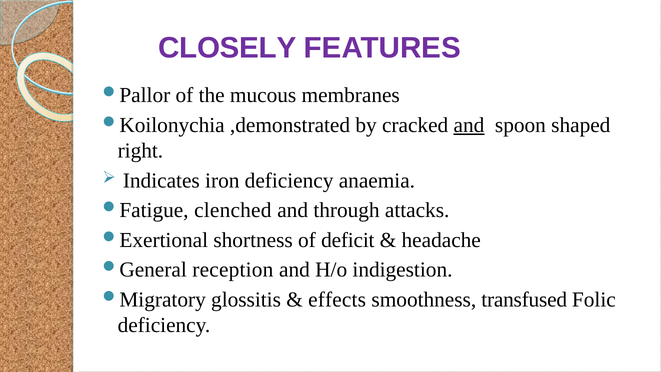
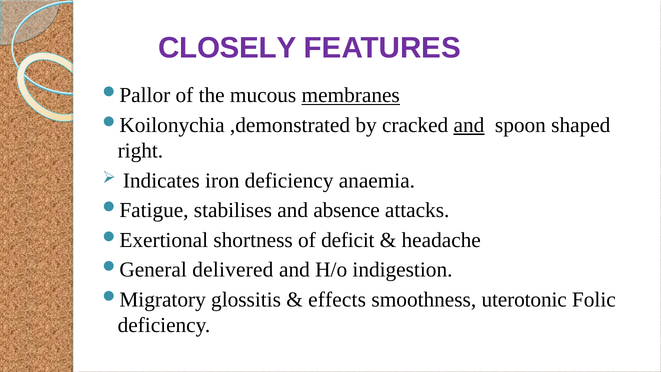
membranes underline: none -> present
clenched: clenched -> stabilises
through: through -> absence
reception: reception -> delivered
transfused: transfused -> uterotonic
